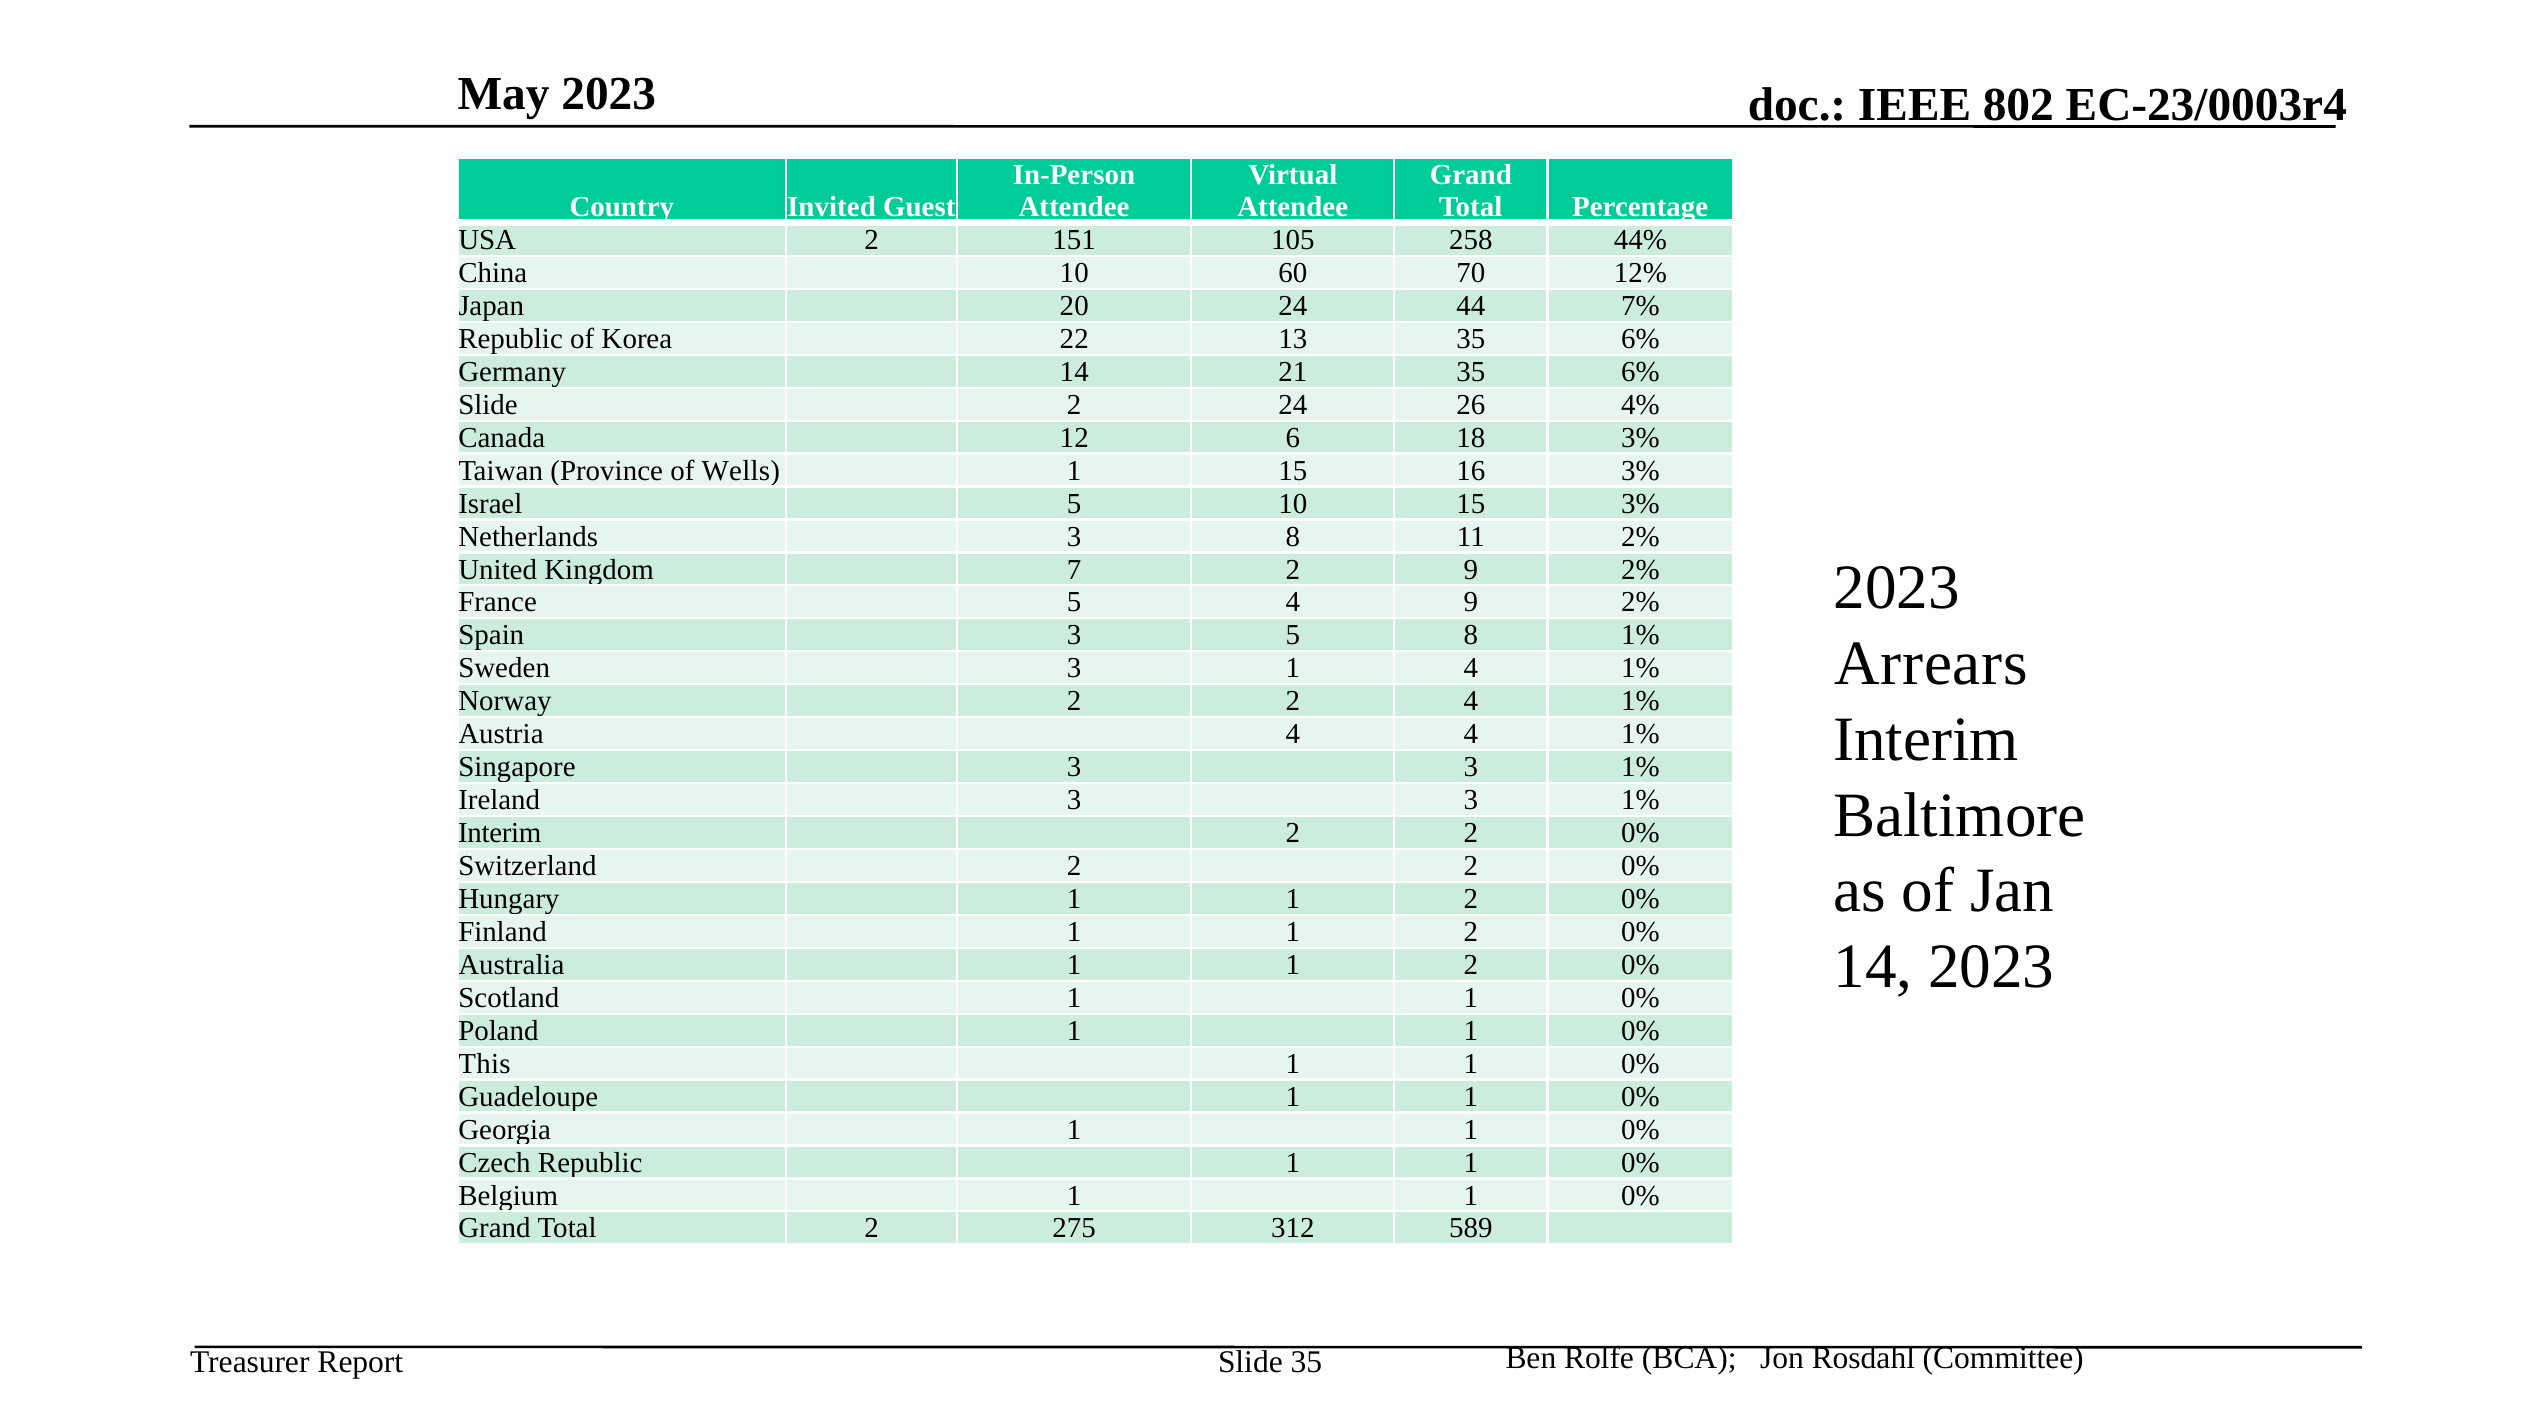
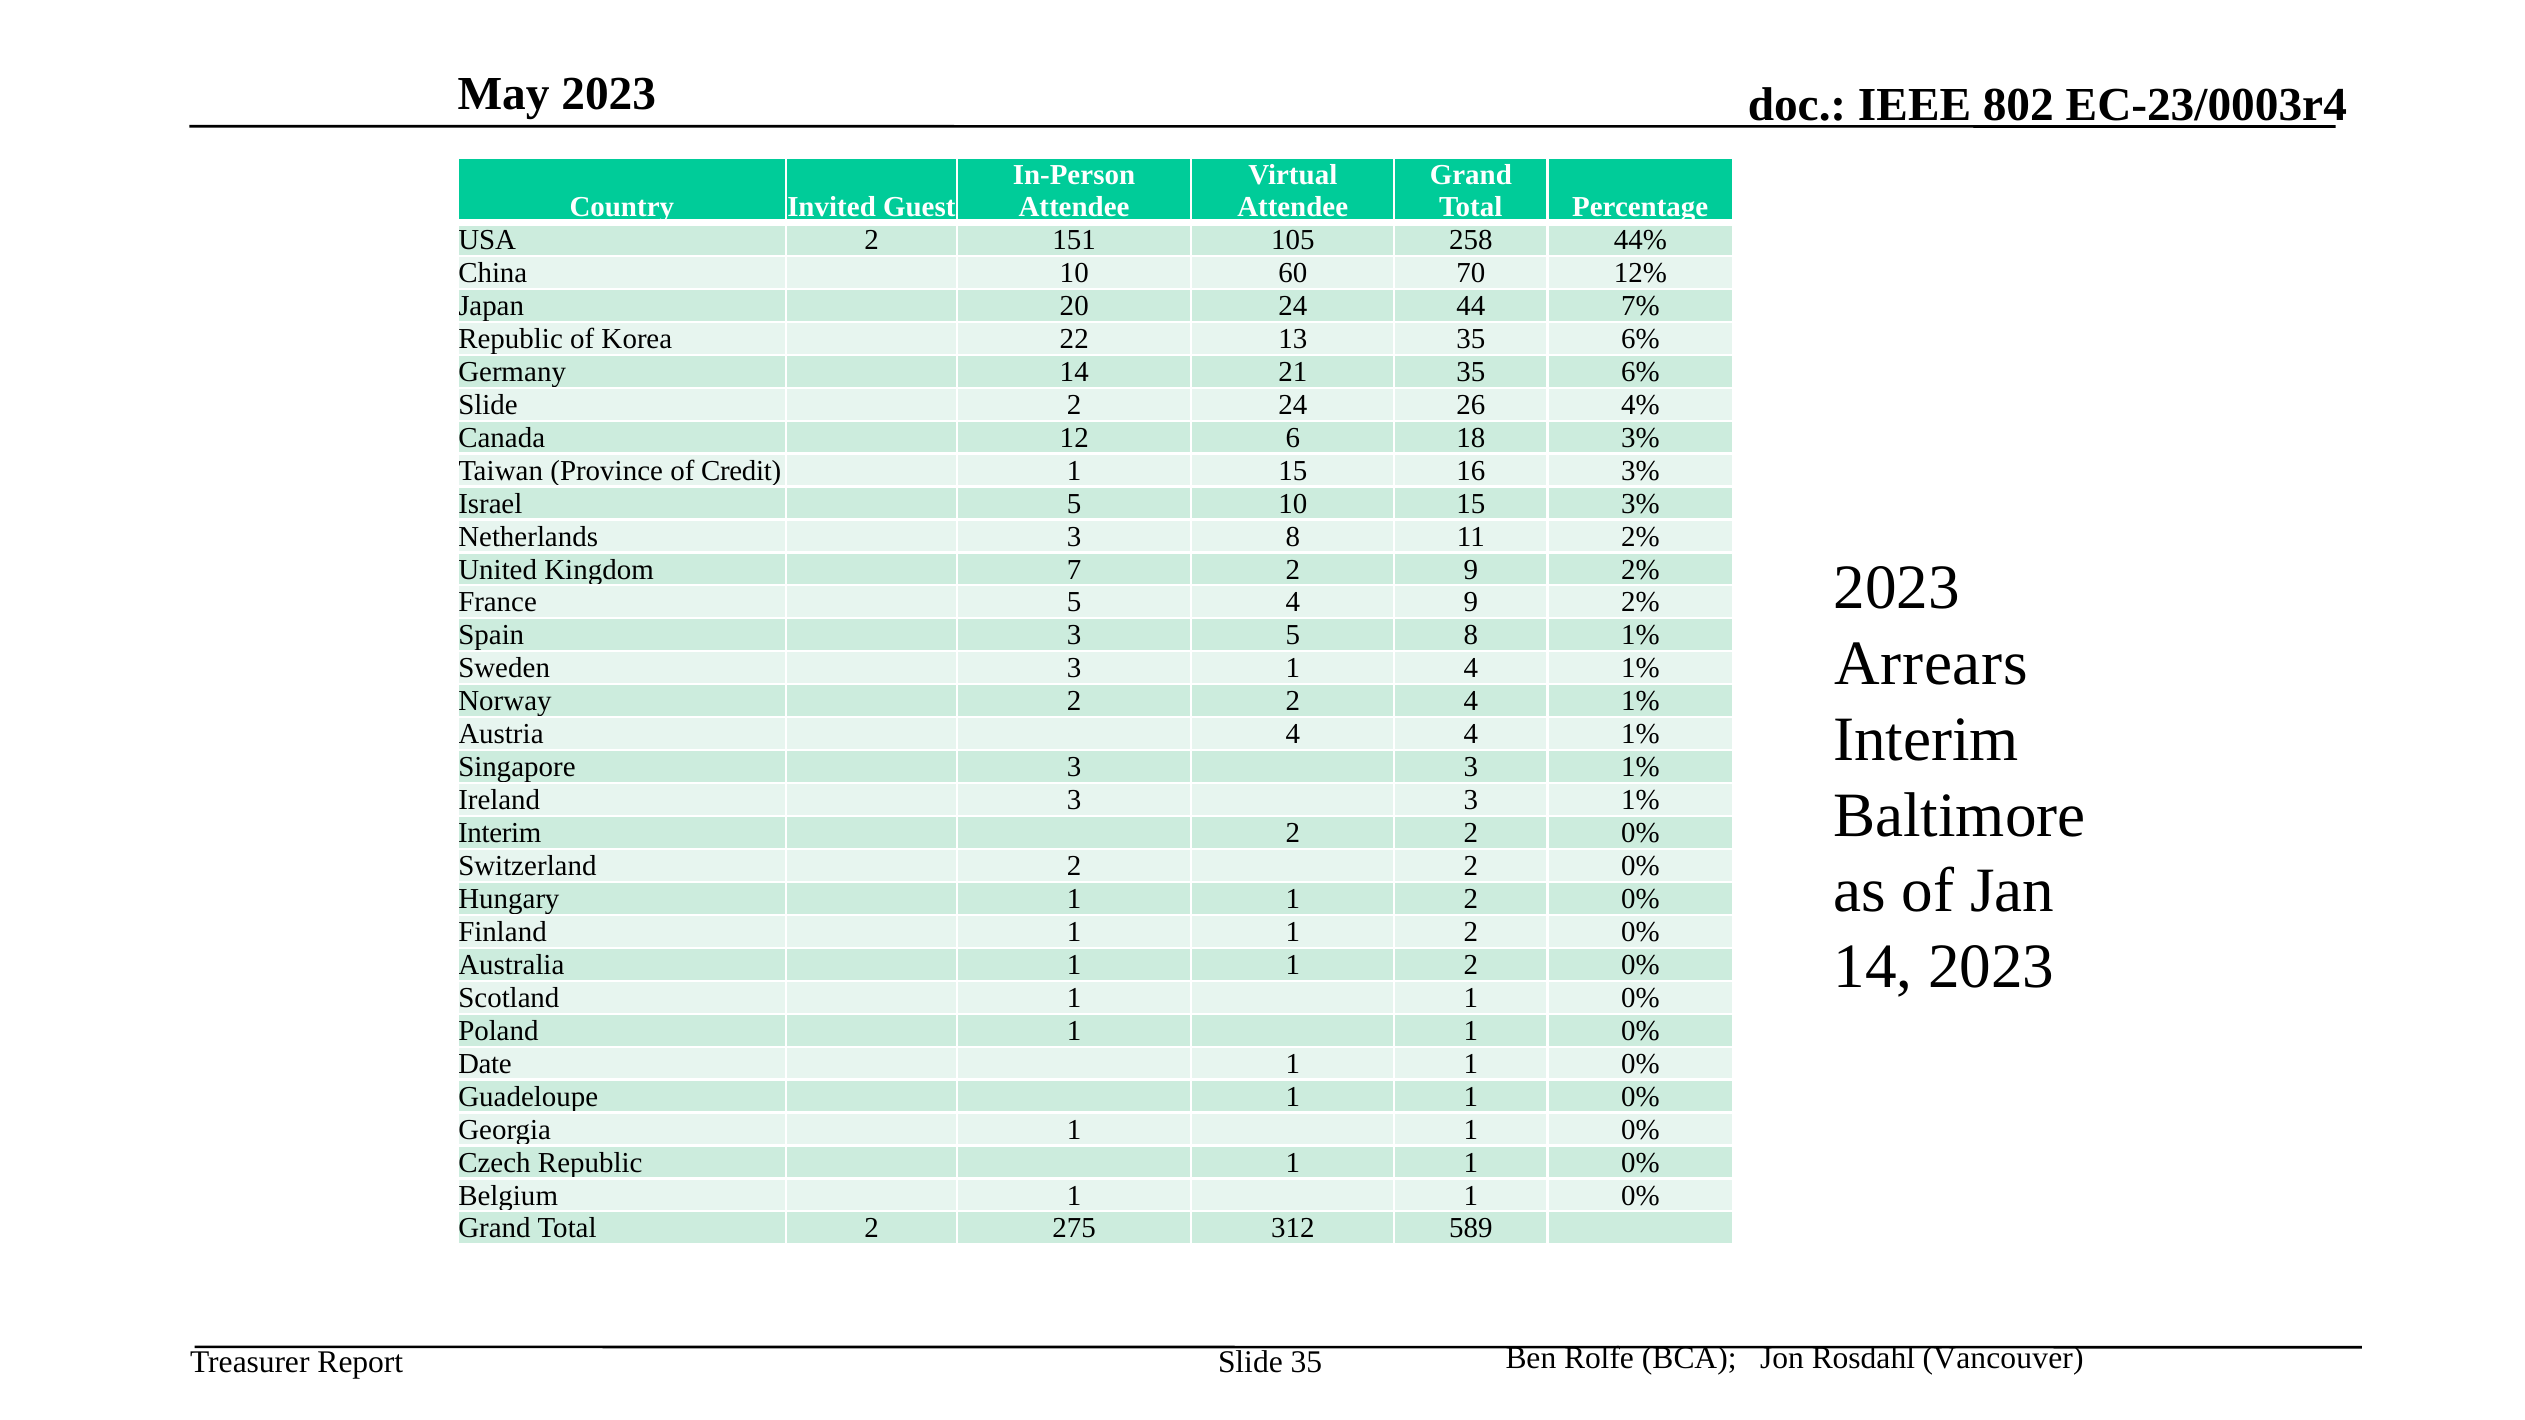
Wells: Wells -> Credit
This: This -> Date
Committee: Committee -> Vancouver
